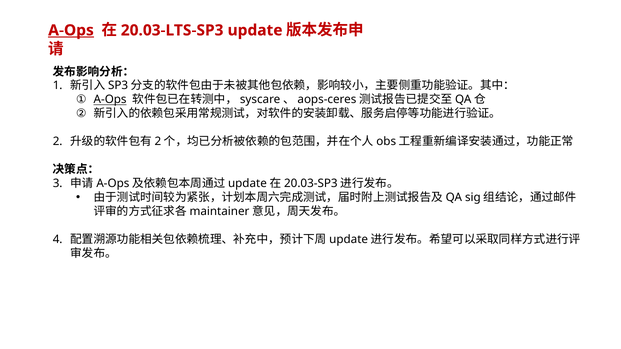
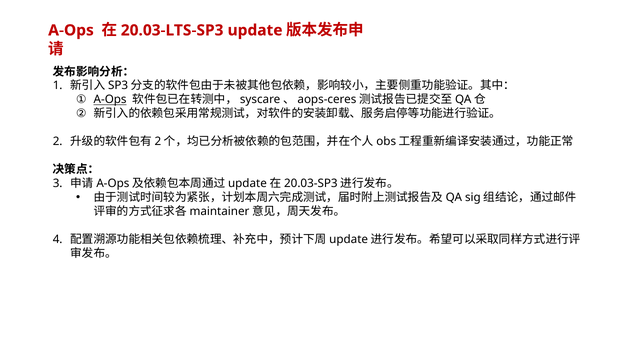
A-Ops at (71, 30) underline: present -> none
